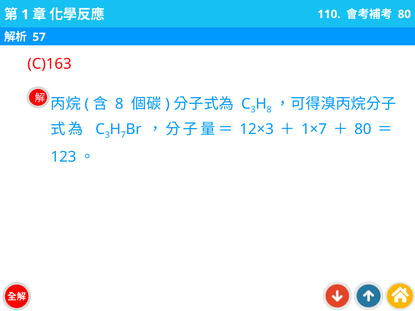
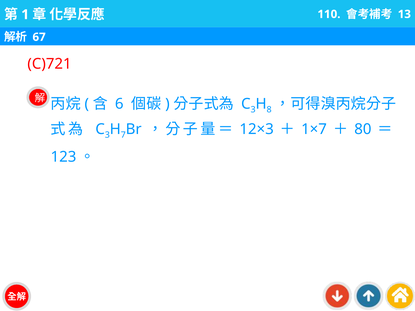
80 at (404, 14): 80 -> 13
57: 57 -> 67
C)163: C)163 -> C)721
8 at (119, 104): 8 -> 6
